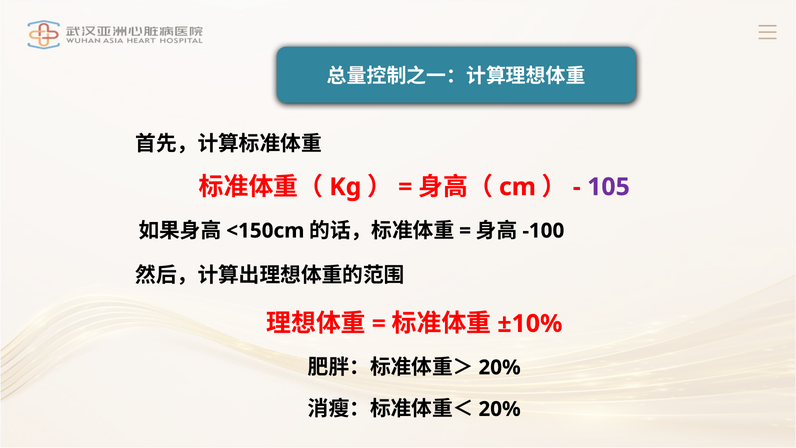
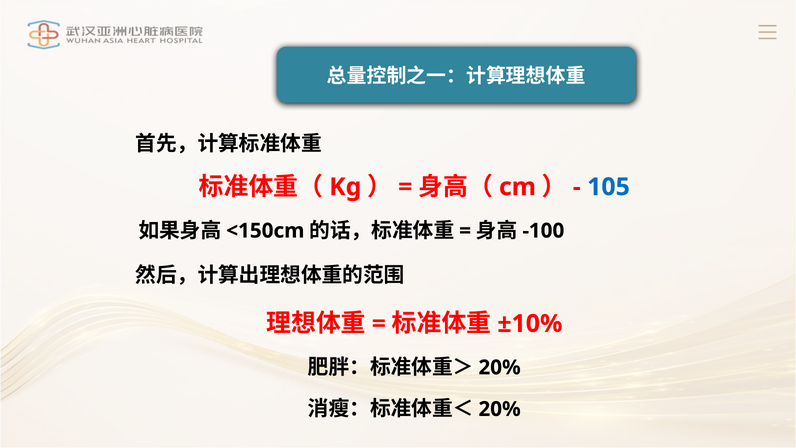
105 colour: purple -> blue
